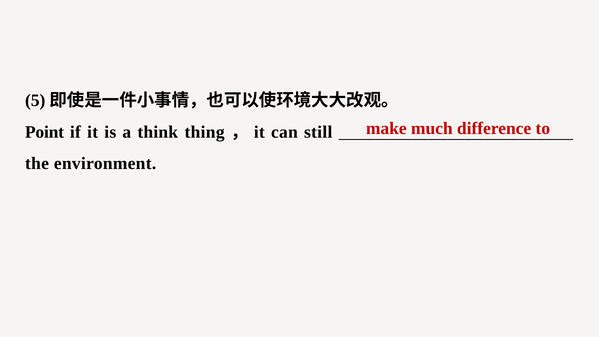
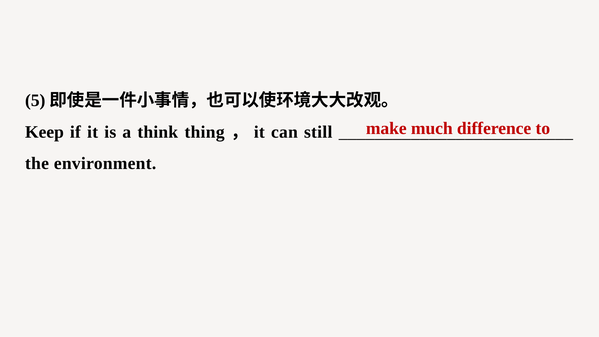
Point: Point -> Keep
